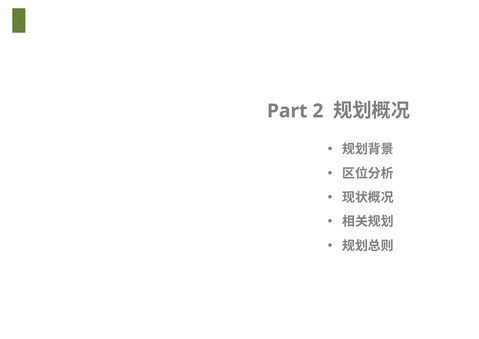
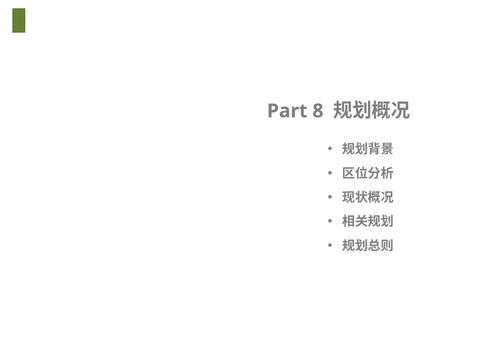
2: 2 -> 8
